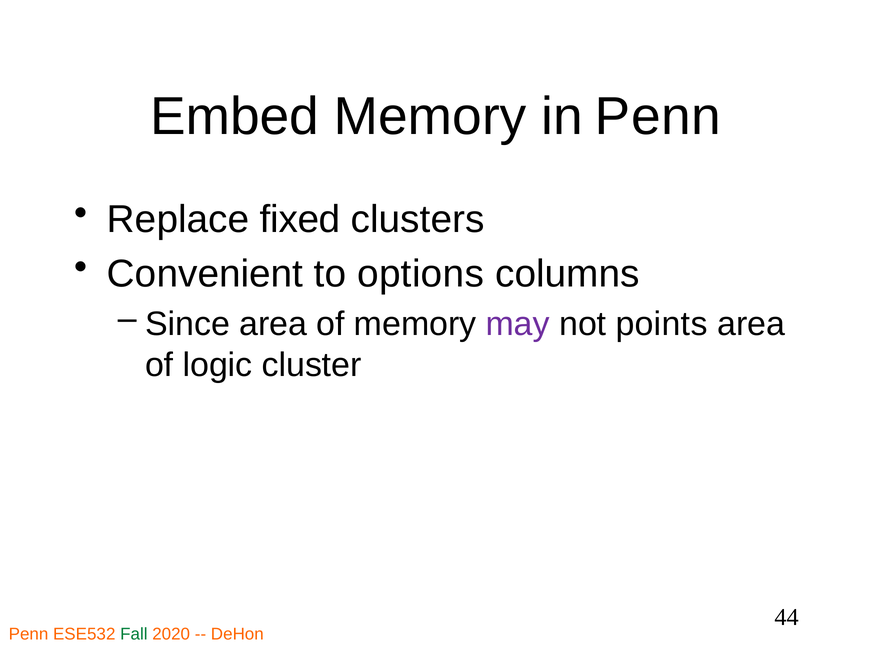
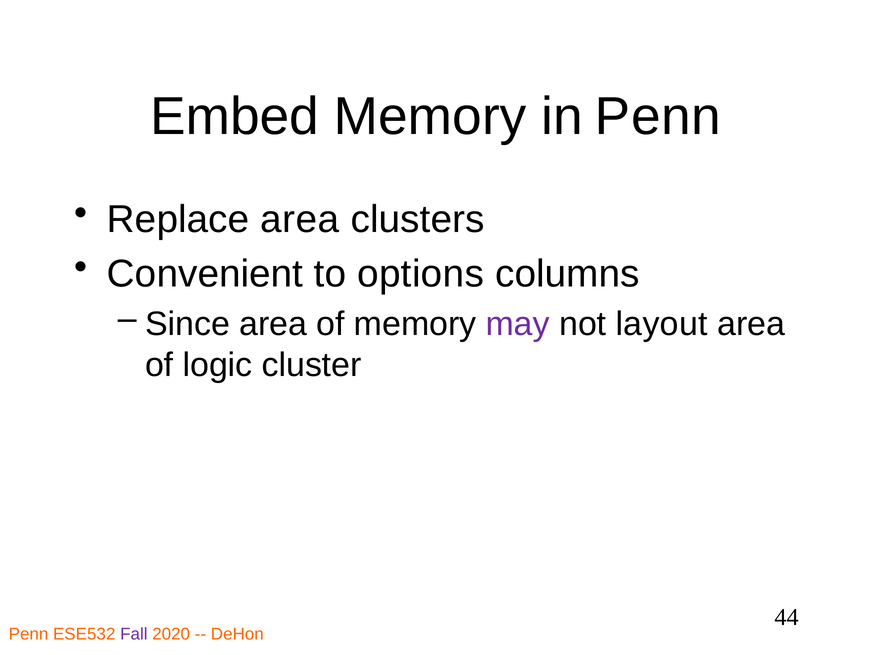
Replace fixed: fixed -> area
points: points -> layout
Fall colour: green -> purple
